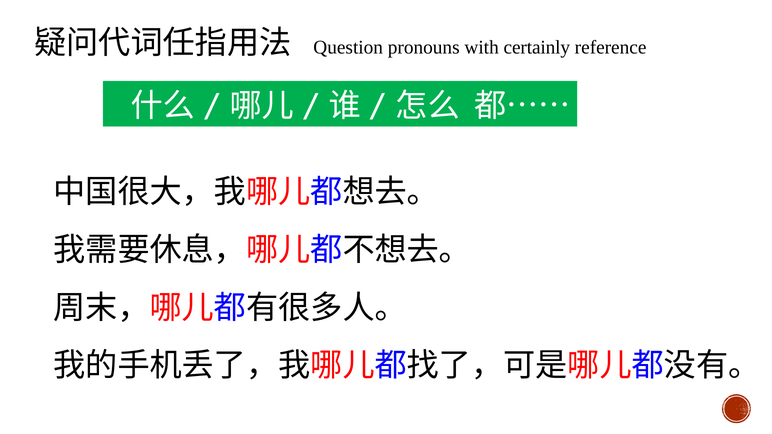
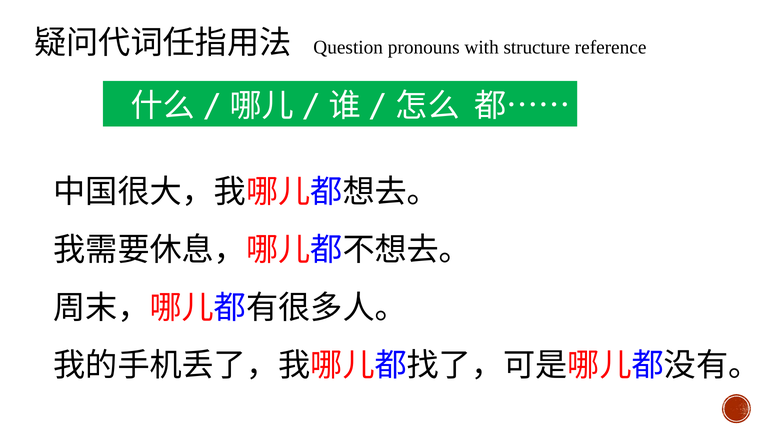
certainly: certainly -> structure
